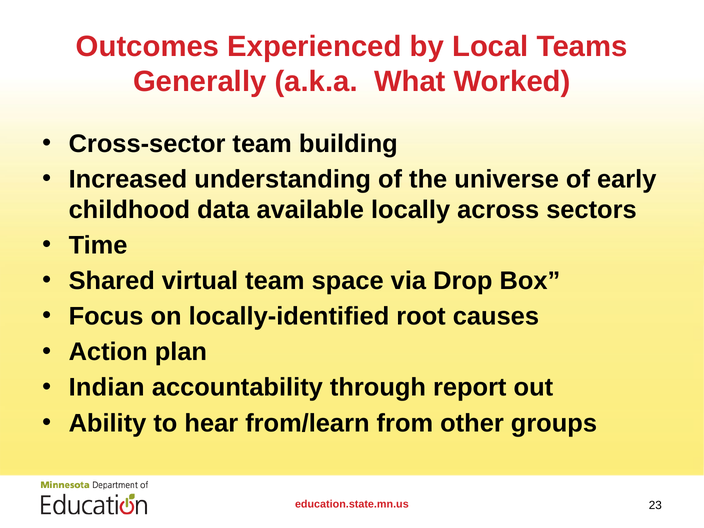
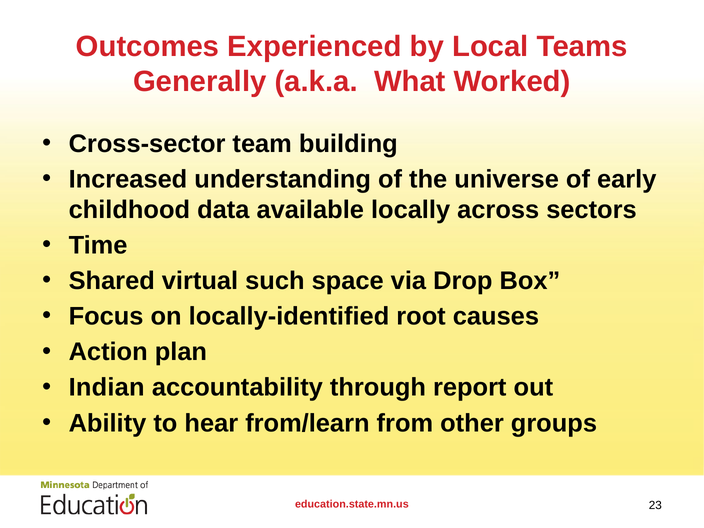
virtual team: team -> such
